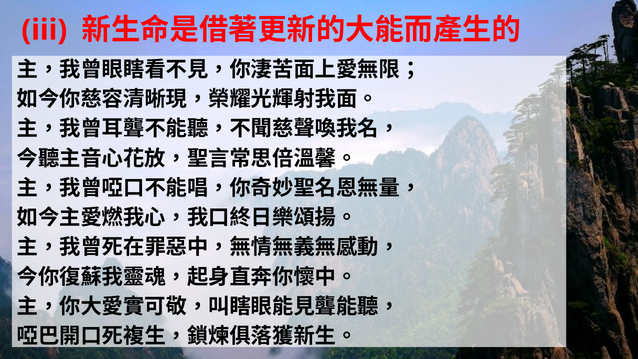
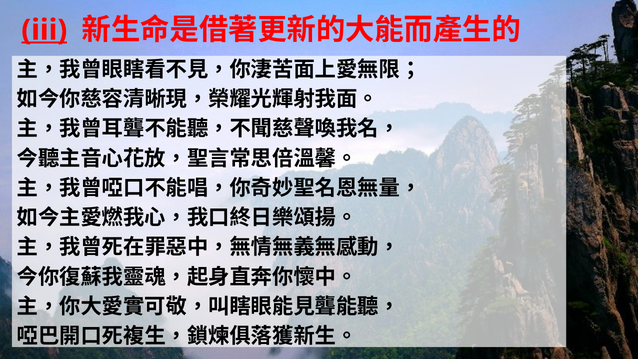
iii underline: none -> present
